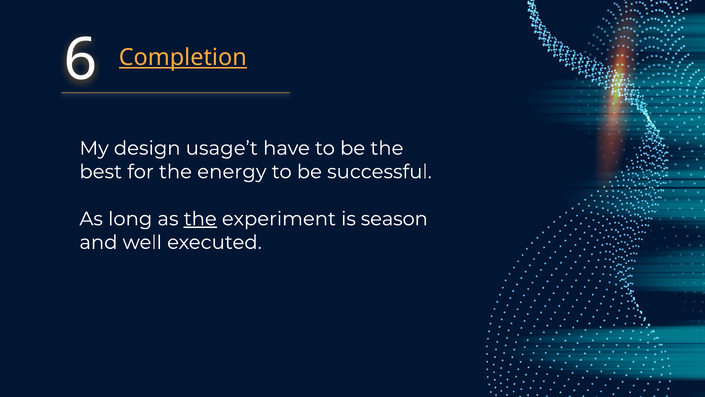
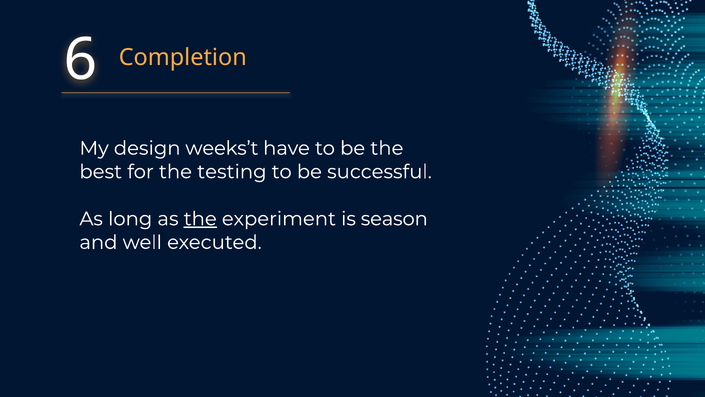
Completion underline: present -> none
usage’t: usage’t -> weeks’t
energy: energy -> testing
